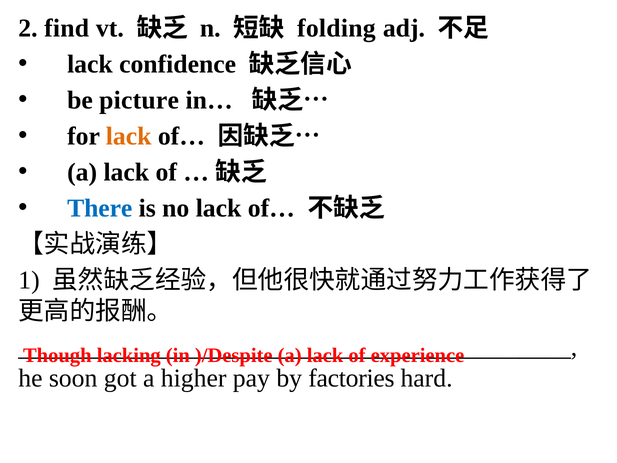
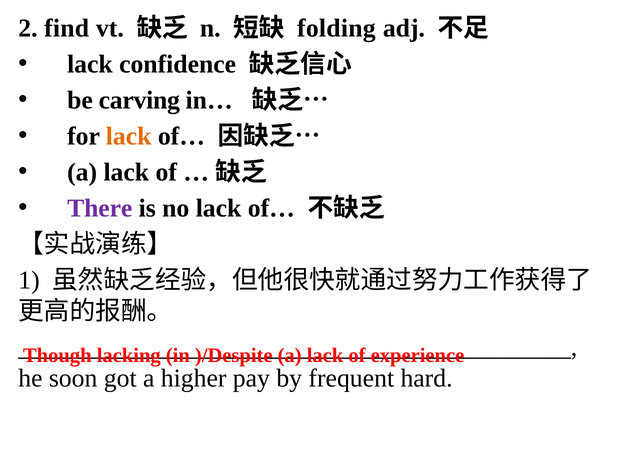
picture: picture -> carving
There colour: blue -> purple
factories: factories -> frequent
